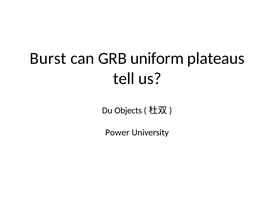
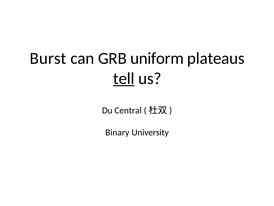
tell underline: none -> present
Objects: Objects -> Central
Power: Power -> Binary
